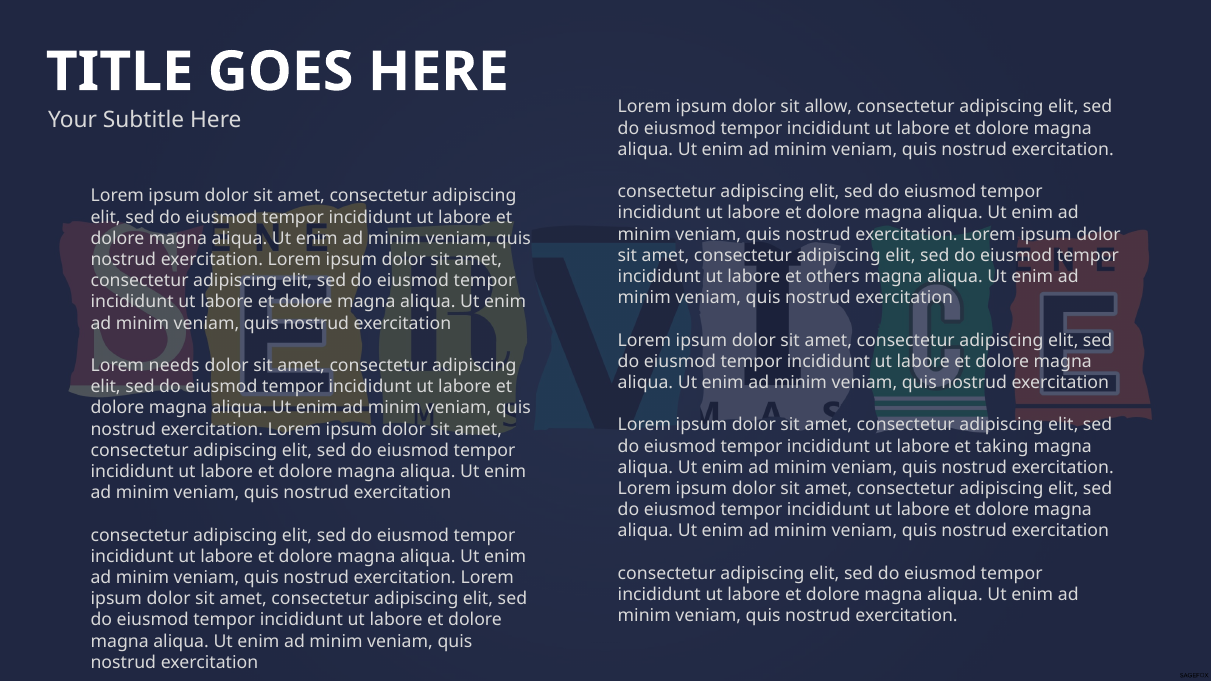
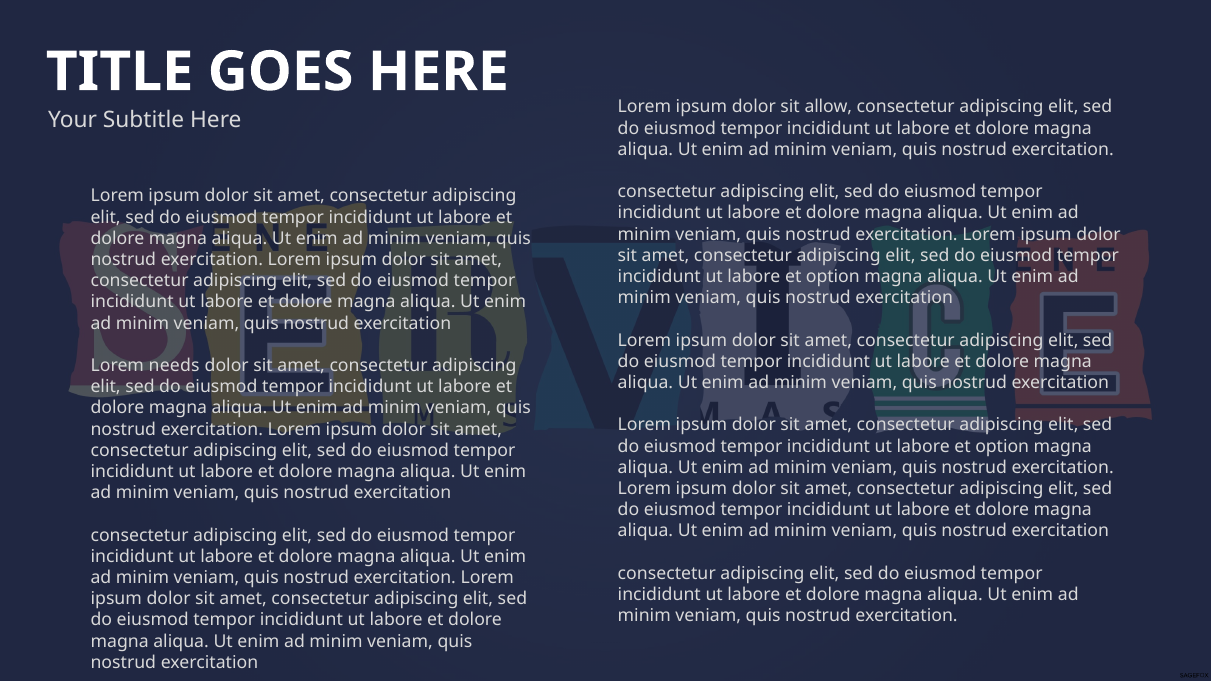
others at (833, 277): others -> option
taking at (1002, 446): taking -> option
